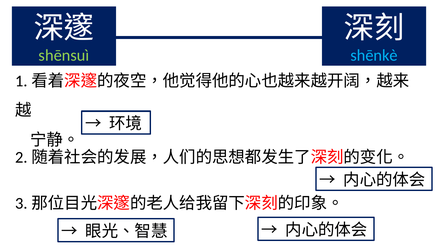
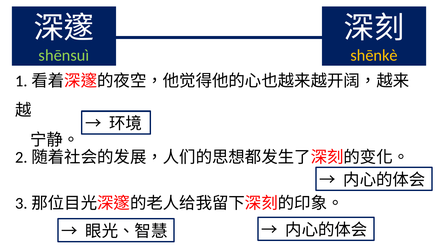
shēnkè colour: light blue -> yellow
